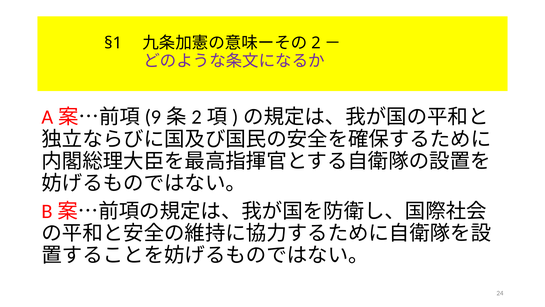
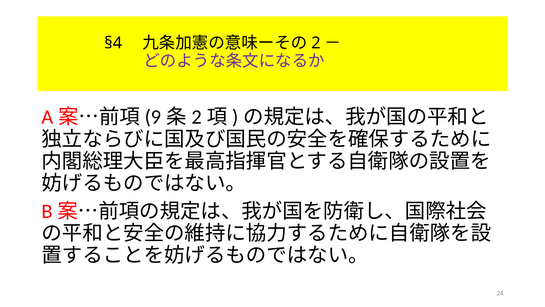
§1: §1 -> §4
